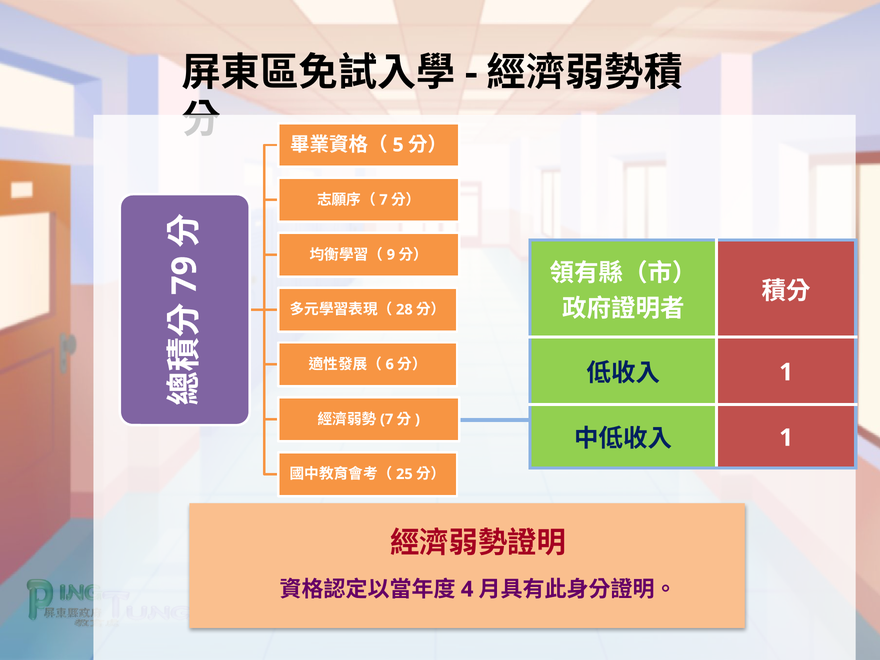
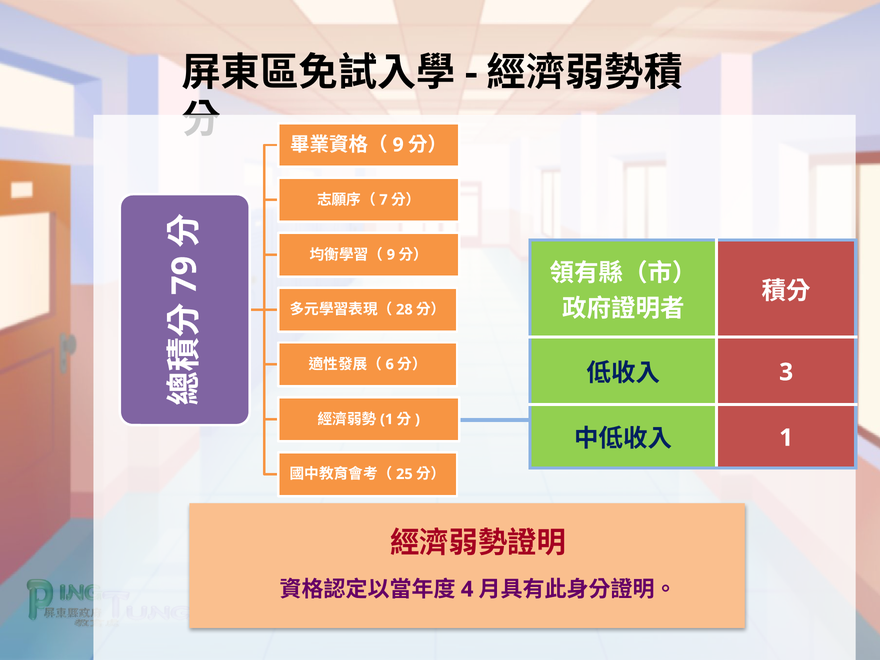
5 at (398, 145): 5 -> 9
1 at (786, 372): 1 -> 3
7 at (387, 419): 7 -> 1
